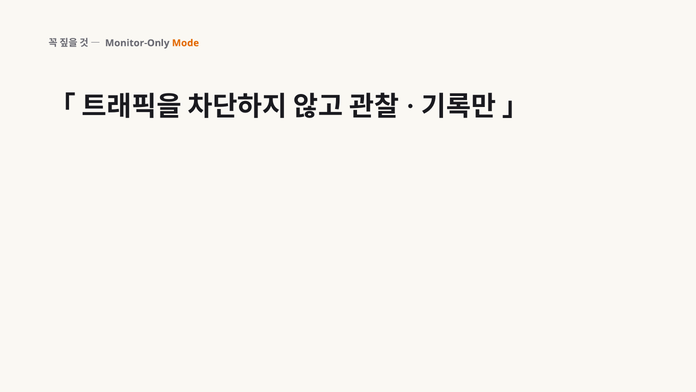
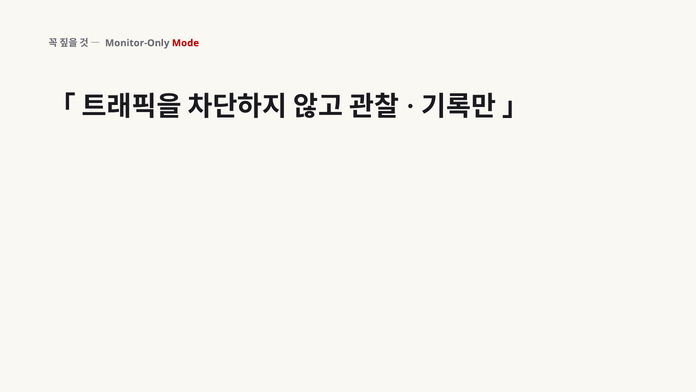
Mode colour: orange -> red
